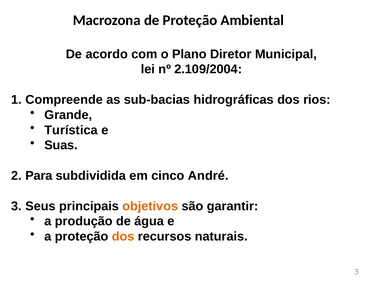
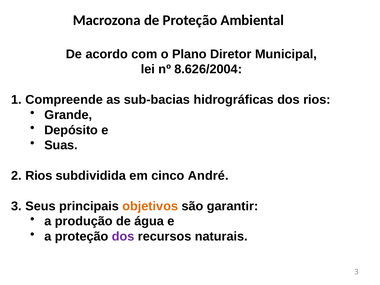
2.109/2004: 2.109/2004 -> 8.626/2004
Turística: Turística -> Depósito
Para at (39, 176): Para -> Rios
dos at (123, 236) colour: orange -> purple
